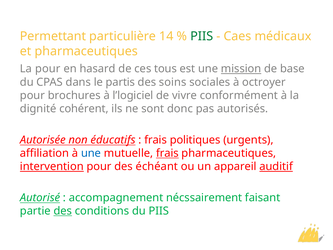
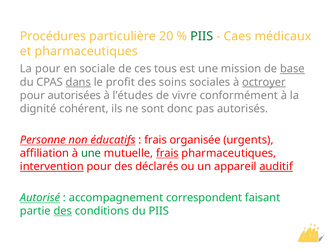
Permettant: Permettant -> Procédures
14: 14 -> 20
hasard: hasard -> sociale
mission underline: present -> none
base underline: none -> present
dans underline: none -> present
partis: partis -> profit
octroyer underline: none -> present
brochures: brochures -> autorisées
l’logiciel: l’logiciel -> l’études
Autorisée: Autorisée -> Personne
politiques: politiques -> organisée
une at (91, 153) colour: blue -> green
échéant: échéant -> déclarés
nécssairement: nécssairement -> correspondent
